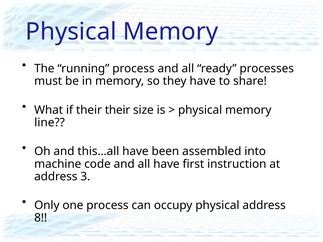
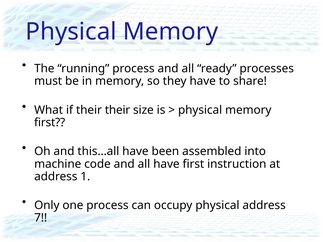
line at (50, 123): line -> first
3: 3 -> 1
8: 8 -> 7
